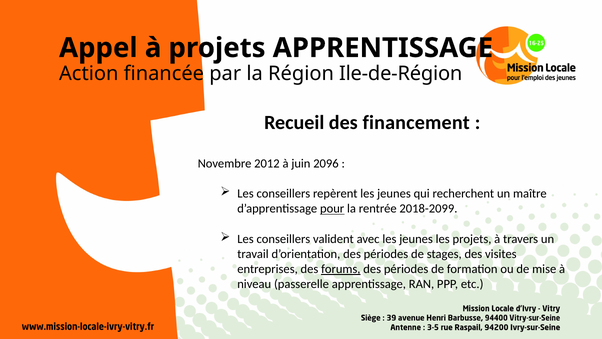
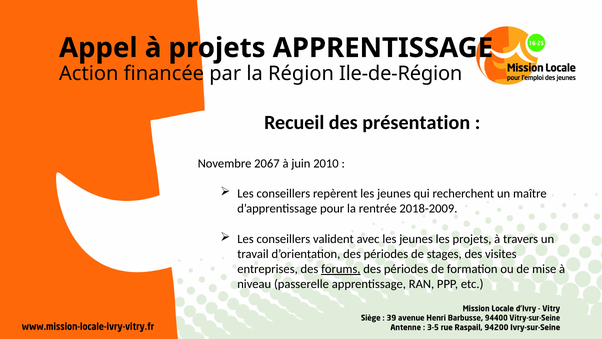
financement: financement -> présentation
2012: 2012 -> 2067
2096: 2096 -> 2010
pour underline: present -> none
2018-2099: 2018-2099 -> 2018-2009
